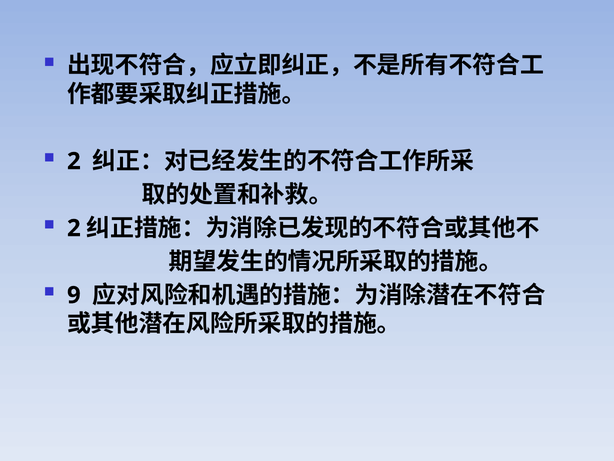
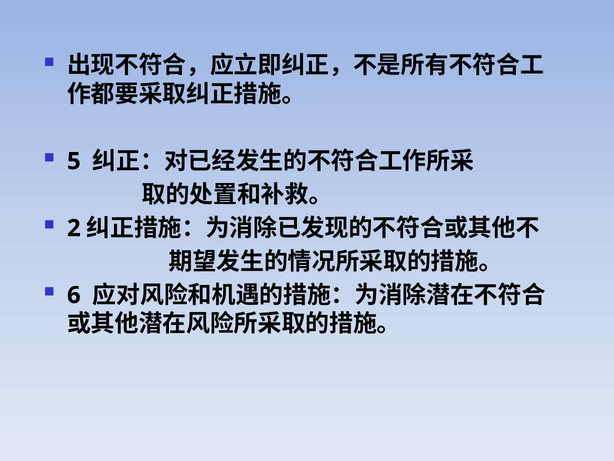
2 at (74, 161): 2 -> 5
9: 9 -> 6
